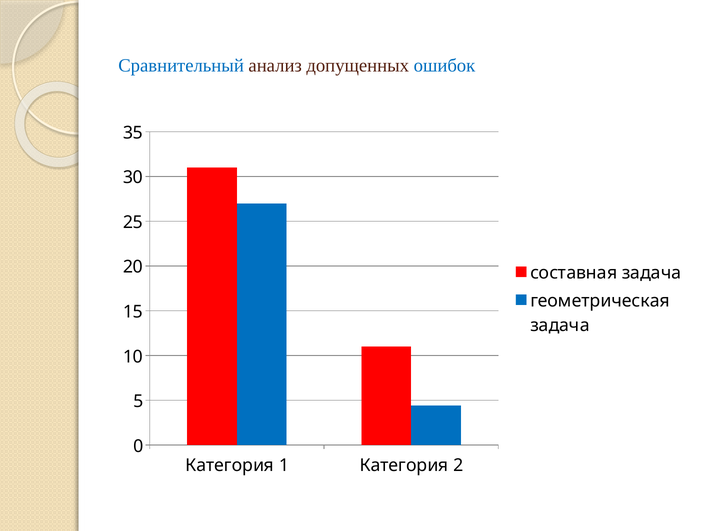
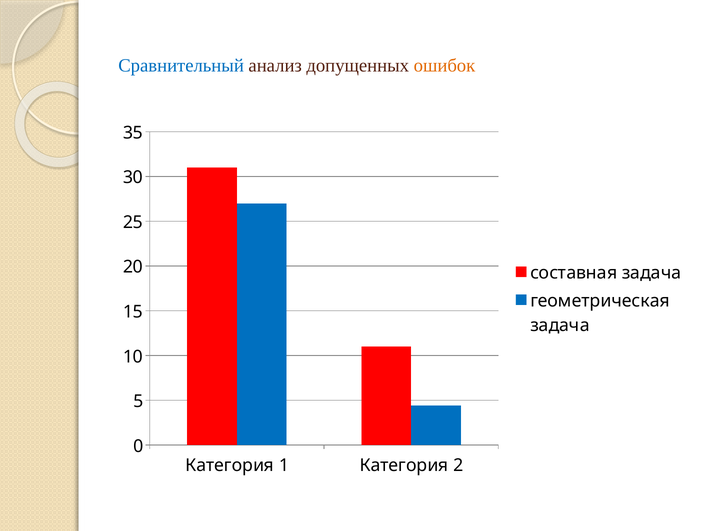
ошибок colour: blue -> orange
